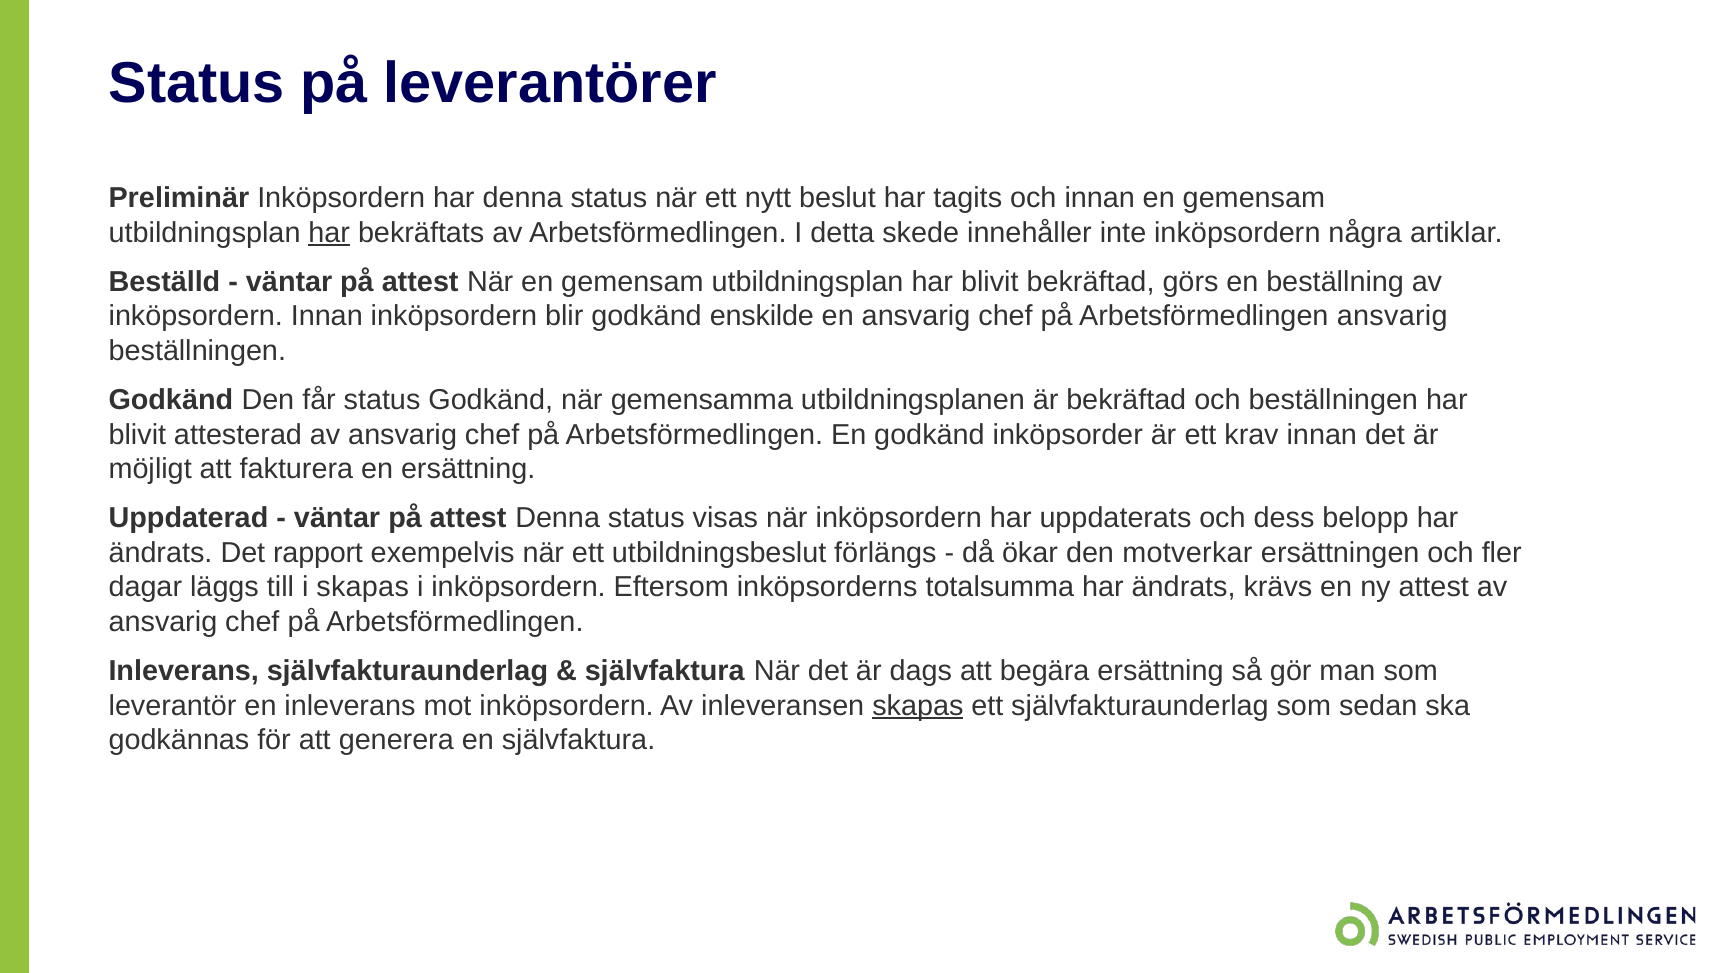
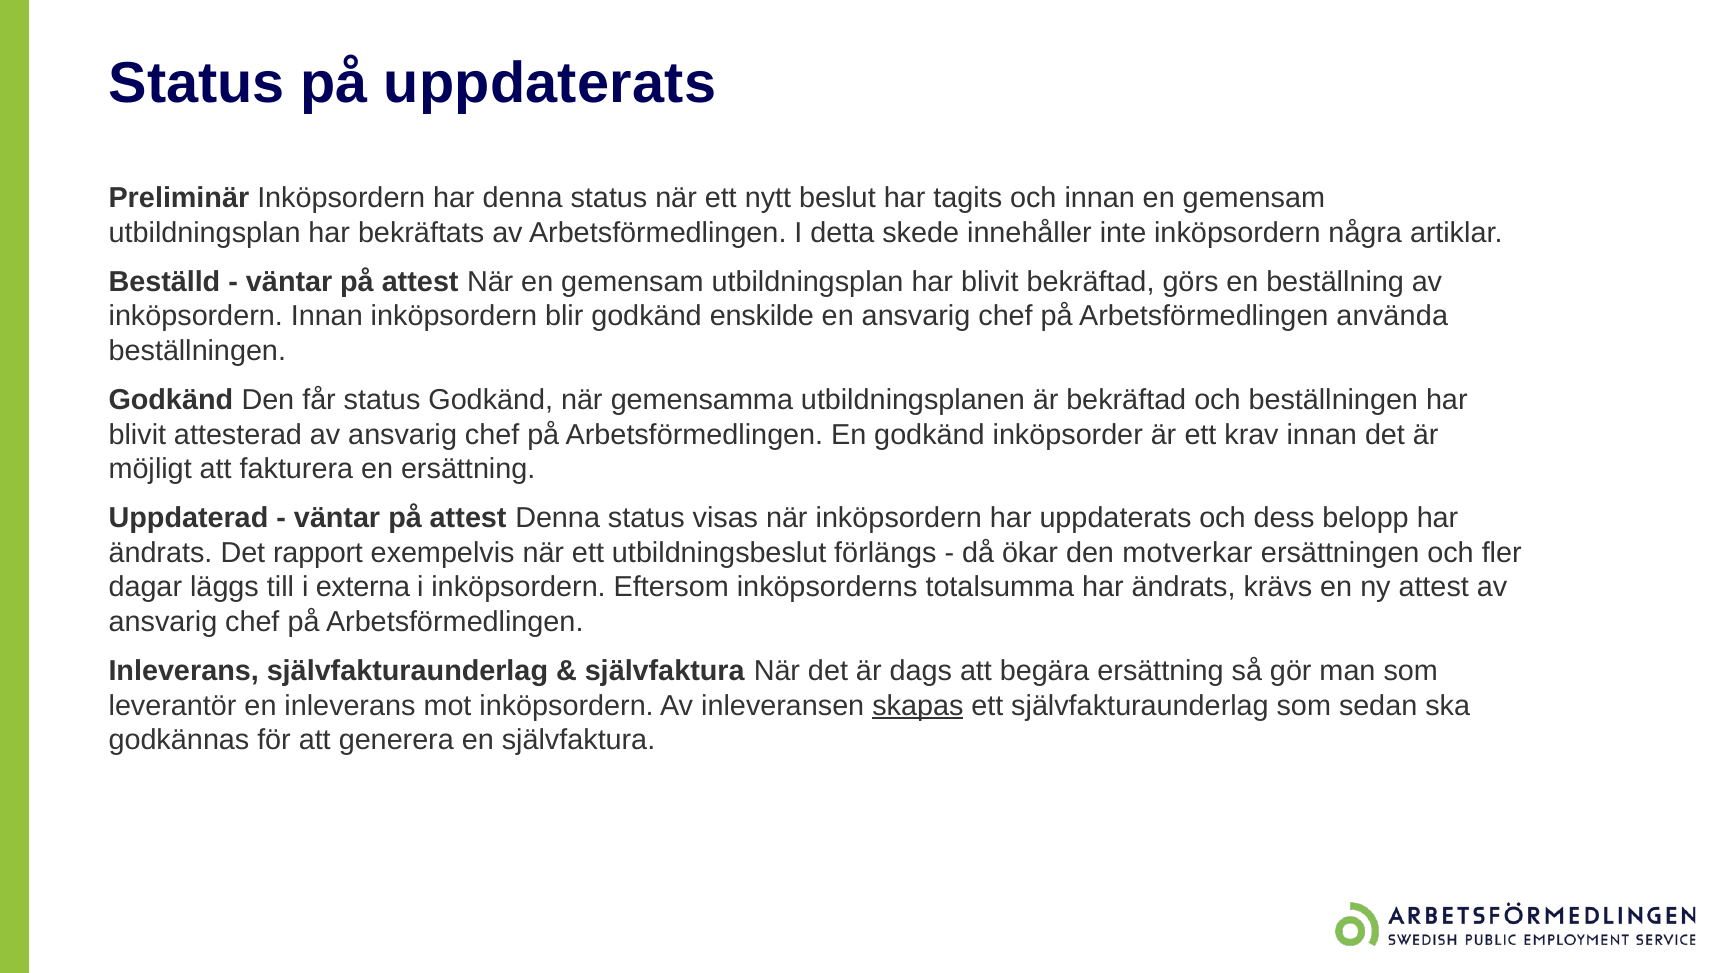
på leverantörer: leverantörer -> uppdaterats
har at (329, 233) underline: present -> none
Arbetsförmedlingen ansvarig: ansvarig -> använda
i skapas: skapas -> externa
